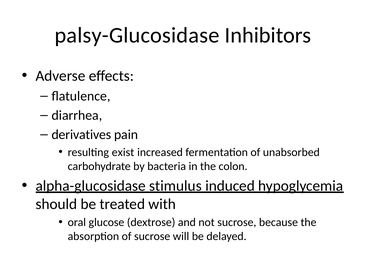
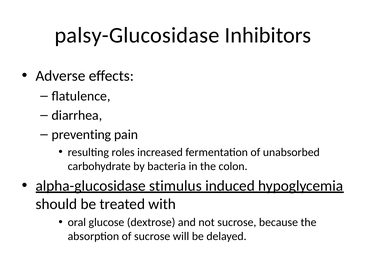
derivatives: derivatives -> preventing
exist: exist -> roles
